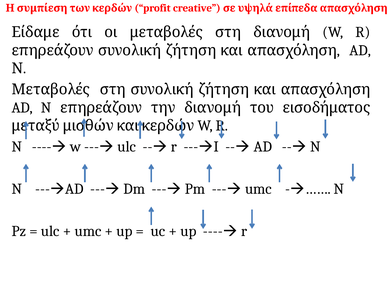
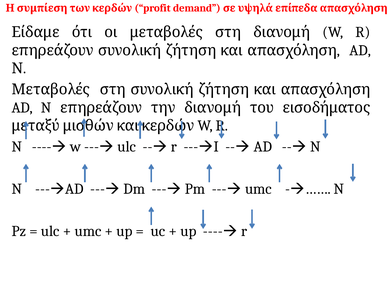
creative: creative -> demand
